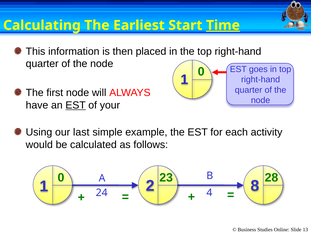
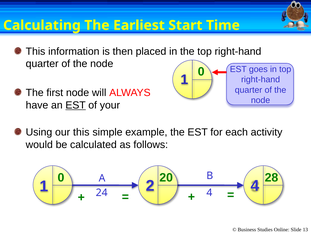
Time underline: present -> none
our last: last -> this
23: 23 -> 20
2 8: 8 -> 4
